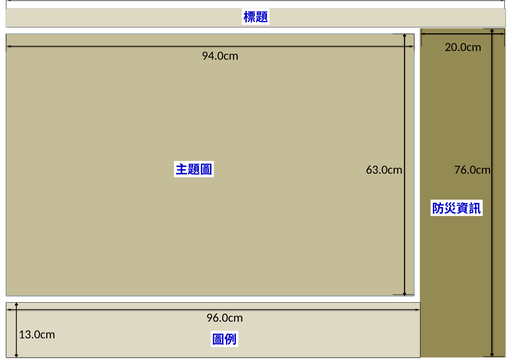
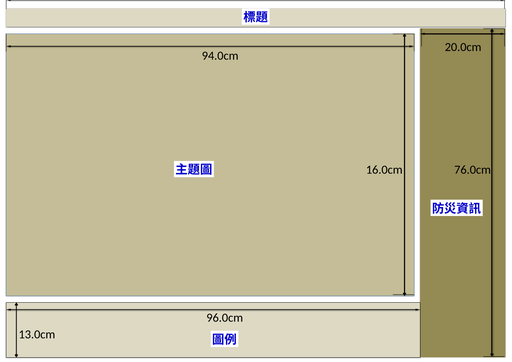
63.0cm: 63.0cm -> 16.0cm
